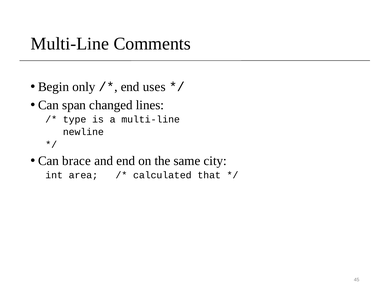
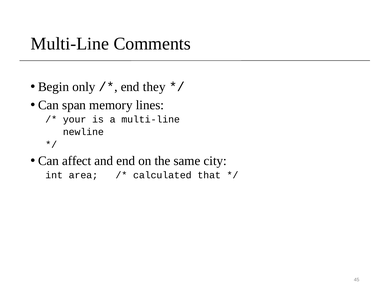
uses: uses -> they
changed: changed -> memory
type: type -> your
brace: brace -> affect
